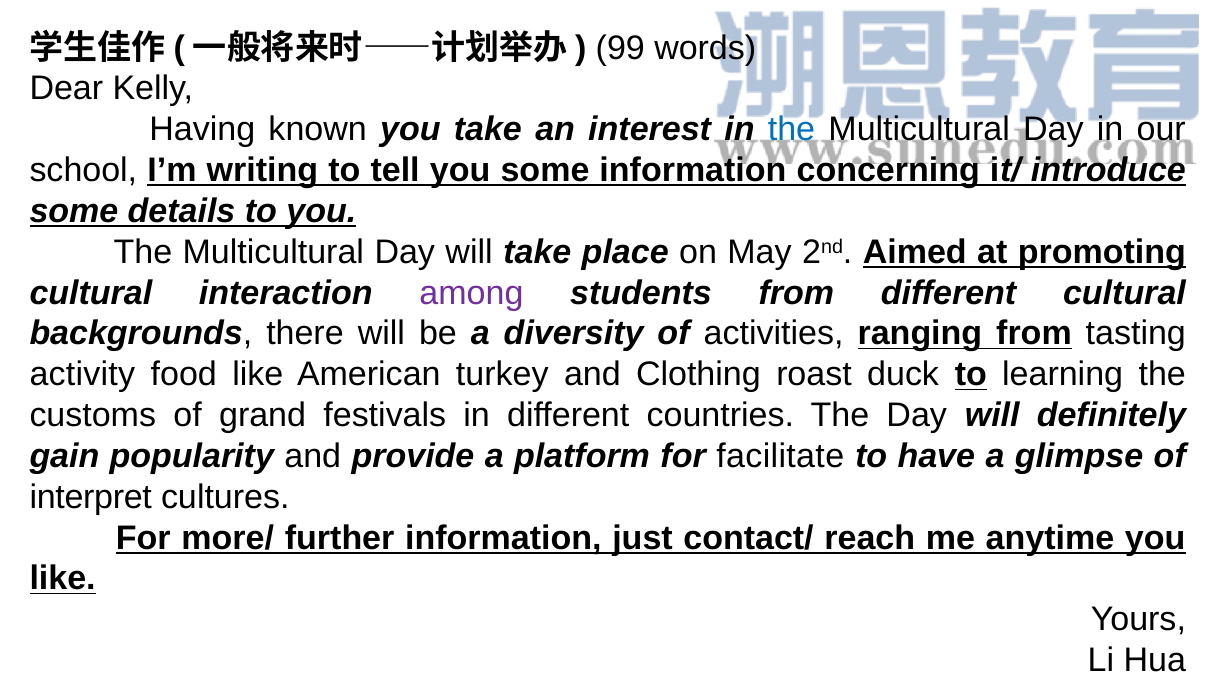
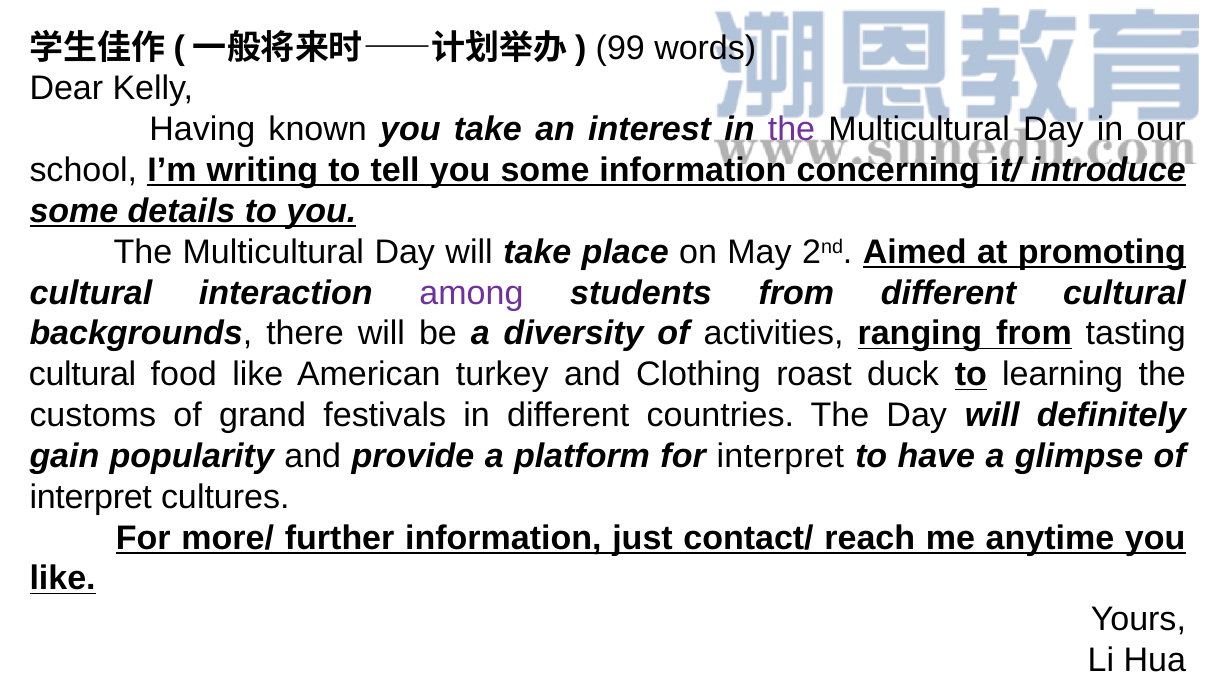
the at (792, 130) colour: blue -> purple
activity at (82, 375): activity -> cultural
for facilitate: facilitate -> interpret
